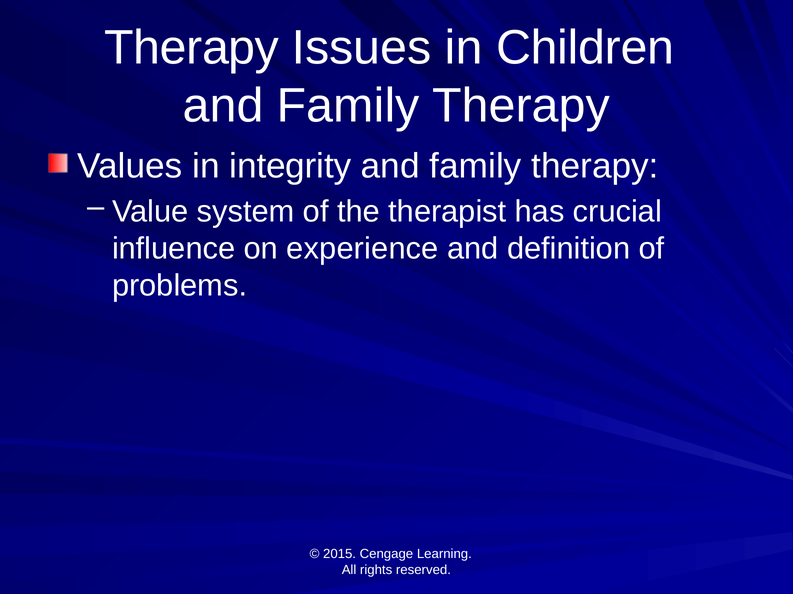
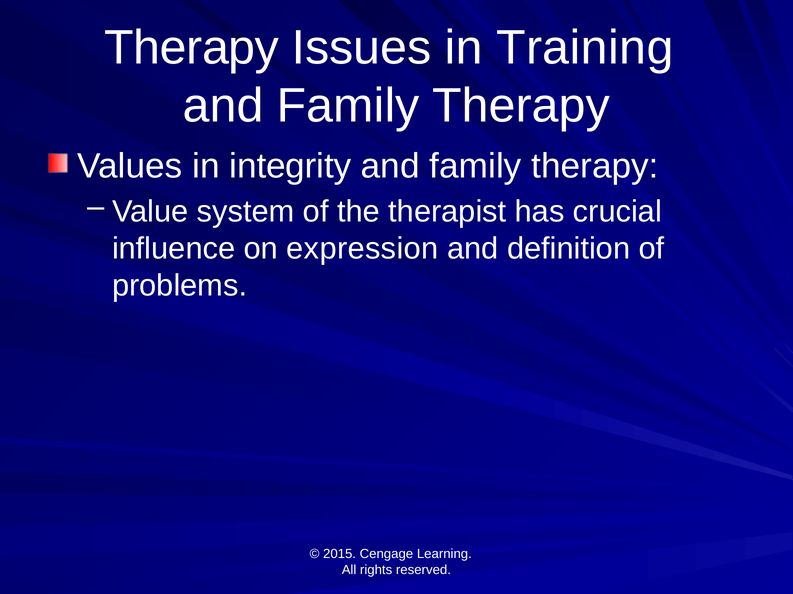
Children: Children -> Training
experience: experience -> expression
